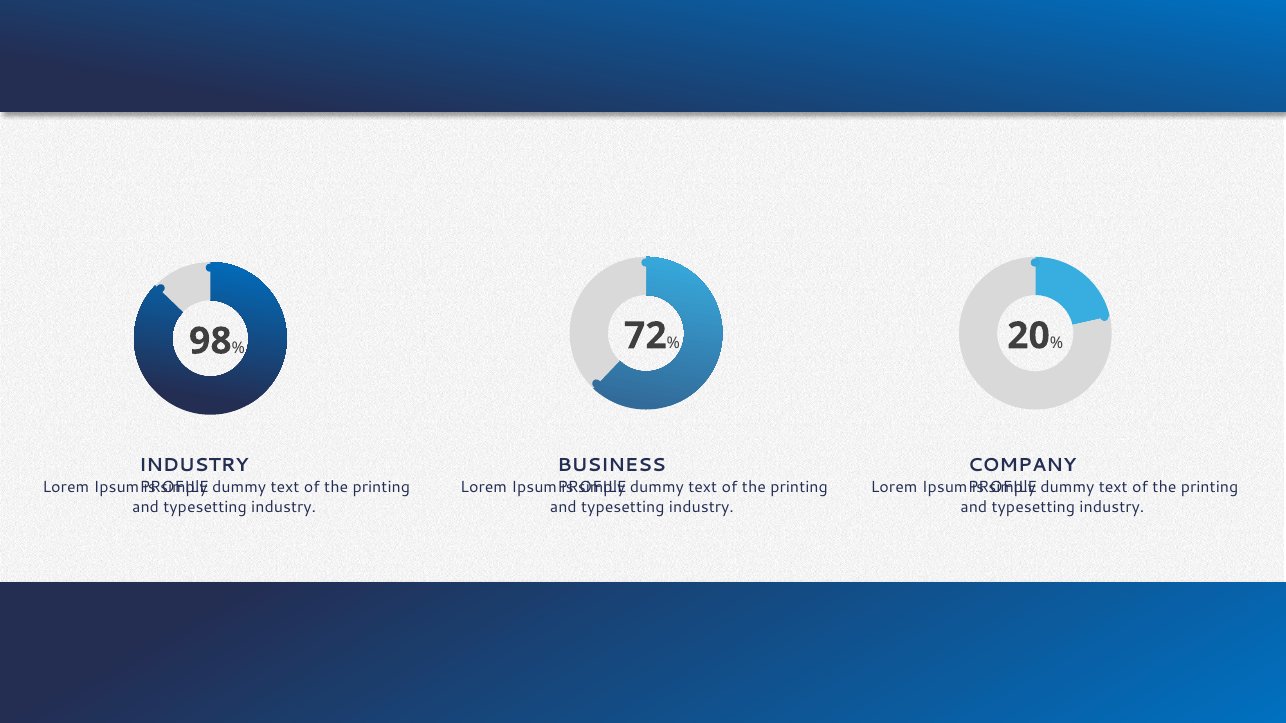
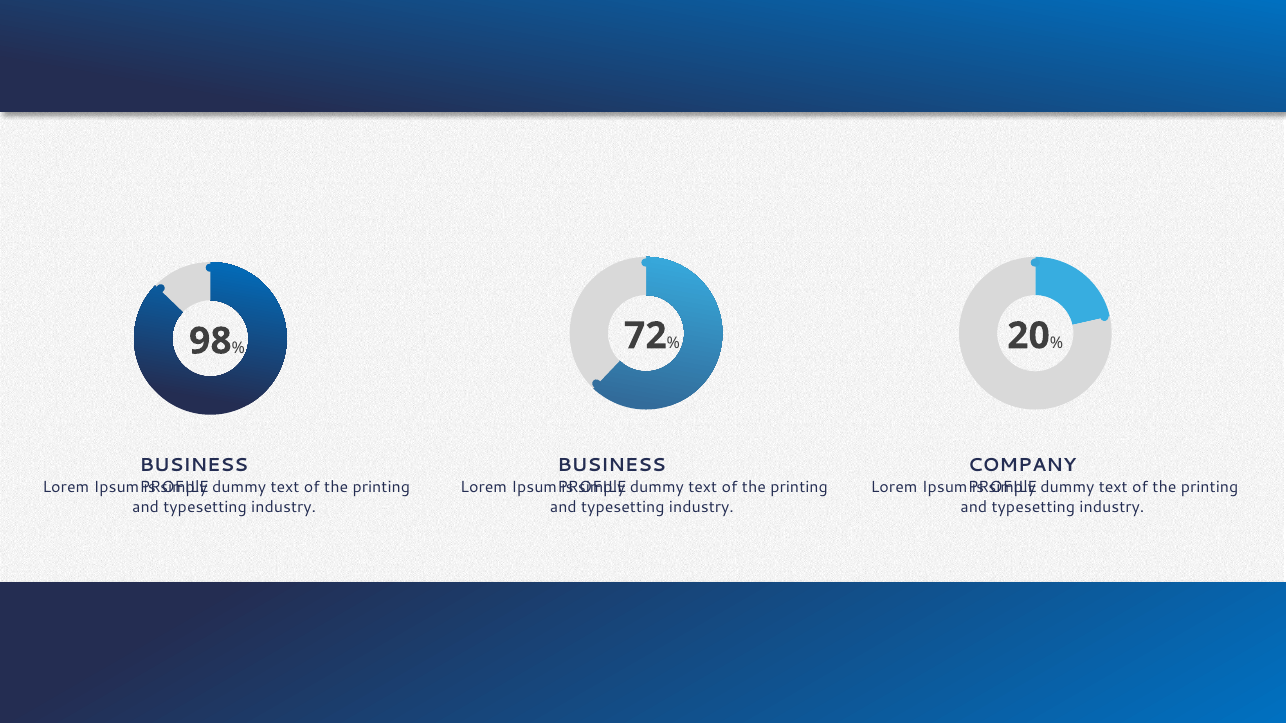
INDUSTRY at (194, 466): INDUSTRY -> BUSINESS
